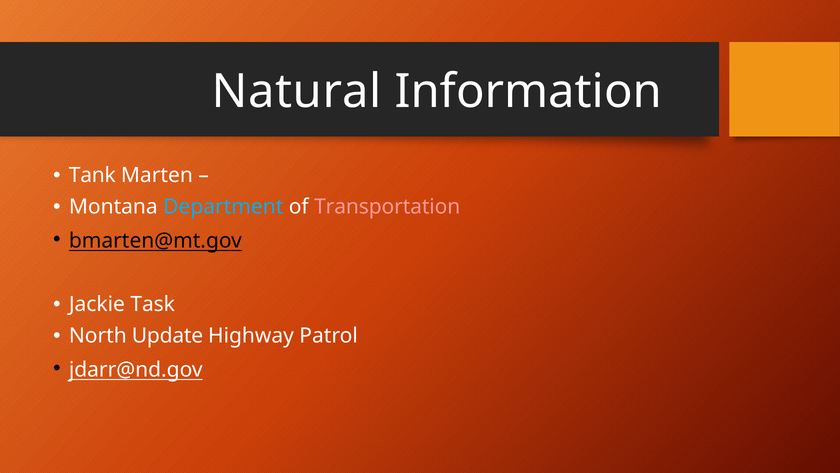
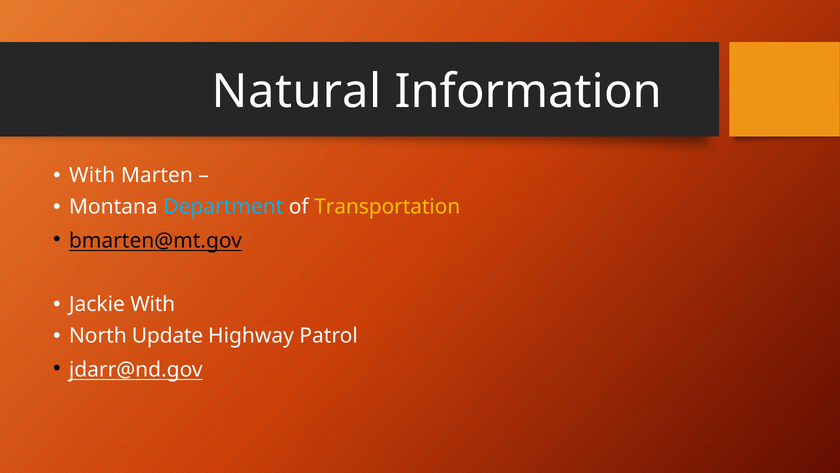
Tank at (92, 175): Tank -> With
Transportation colour: pink -> yellow
Jackie Task: Task -> With
